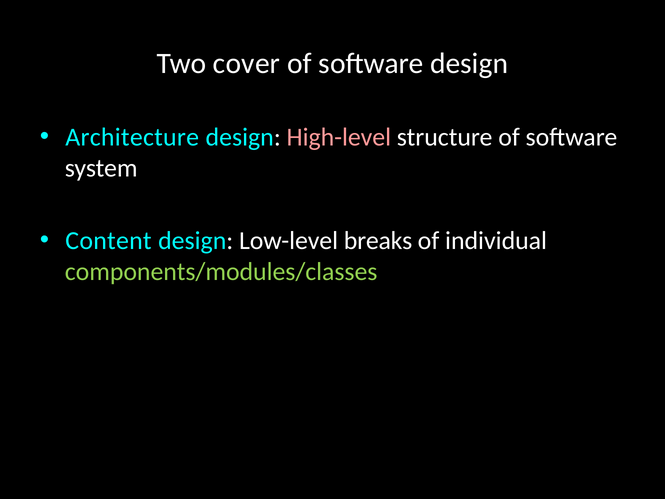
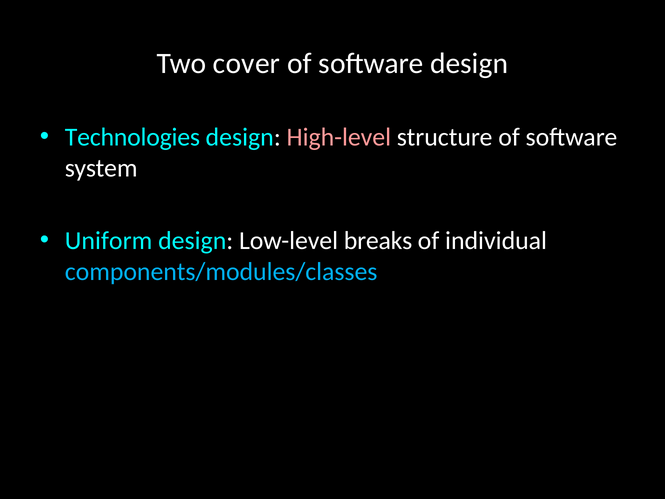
Architecture: Architecture -> Technologies
Content: Content -> Uniform
components/modules/classes colour: light green -> light blue
